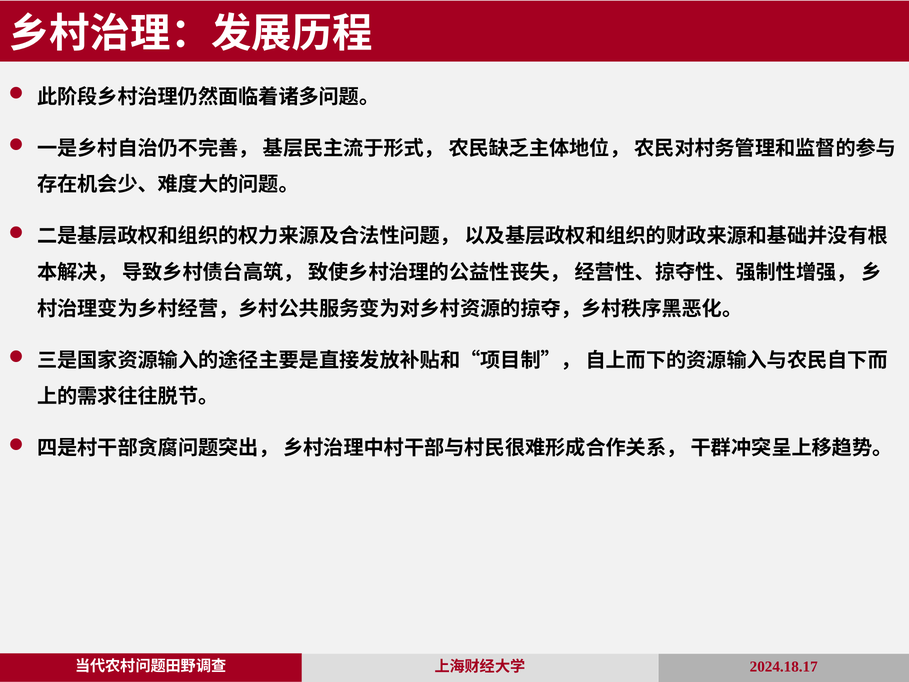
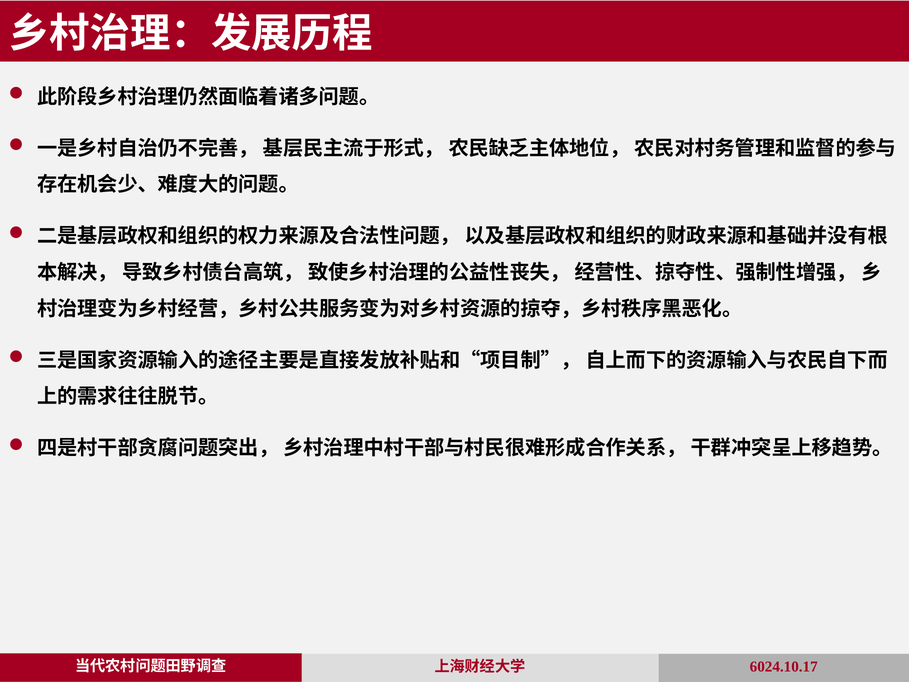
2024.18.17: 2024.18.17 -> 6024.10.17
